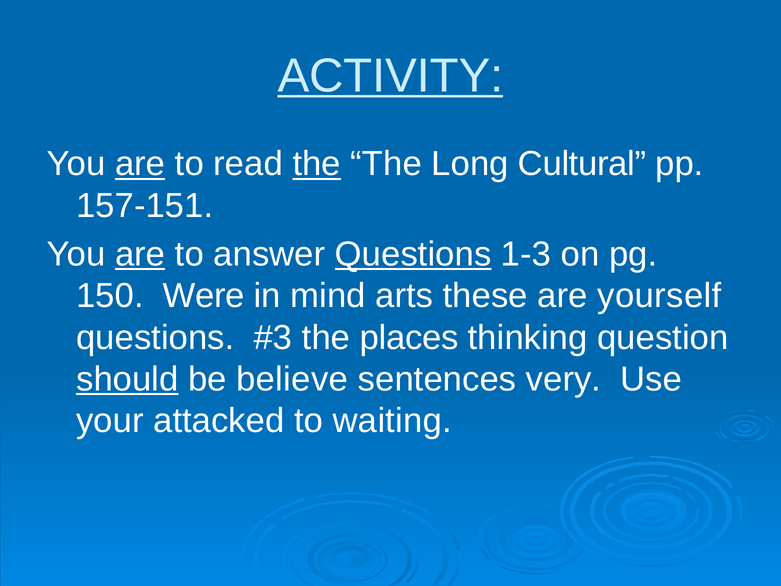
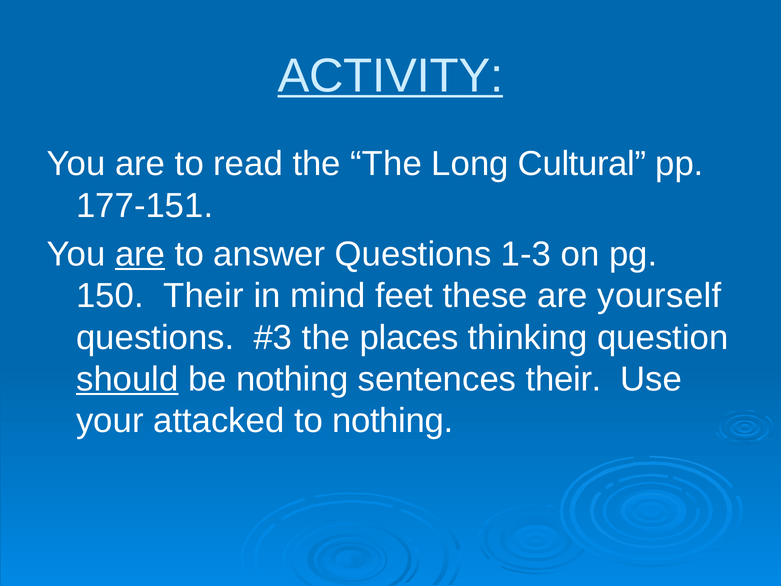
are at (140, 164) underline: present -> none
the at (317, 164) underline: present -> none
157-151: 157-151 -> 177-151
Questions at (413, 254) underline: present -> none
150 Were: Were -> Their
arts: arts -> feet
be believe: believe -> nothing
sentences very: very -> their
to waiting: waiting -> nothing
